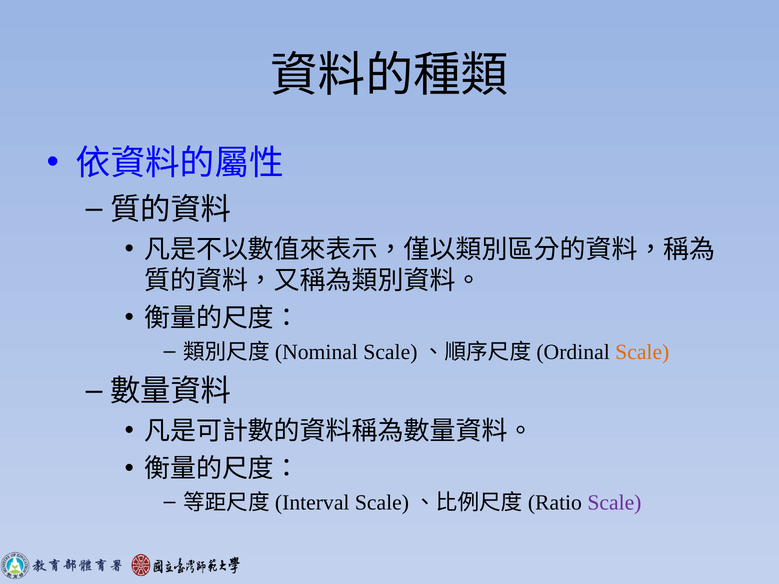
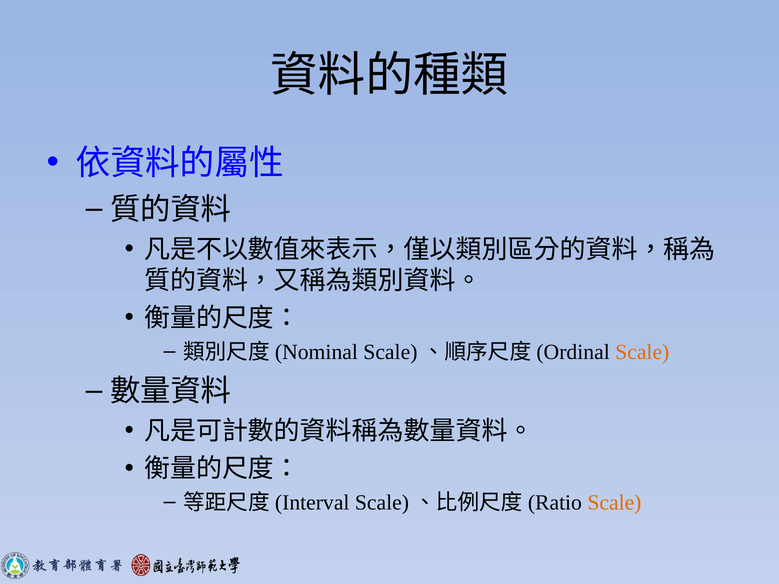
Scale at (614, 503) colour: purple -> orange
